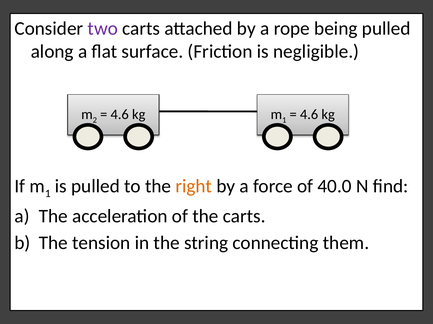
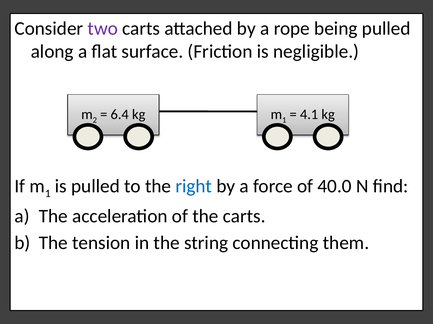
4.6 at (120, 115): 4.6 -> 6.4
4.6 at (309, 115): 4.6 -> 4.1
right colour: orange -> blue
